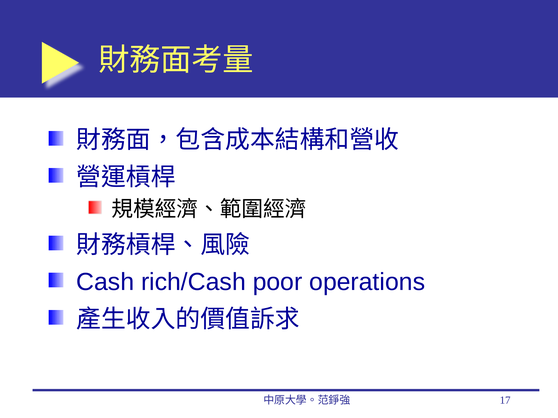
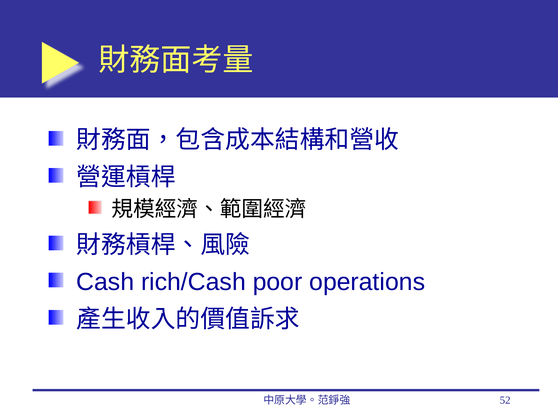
17: 17 -> 52
